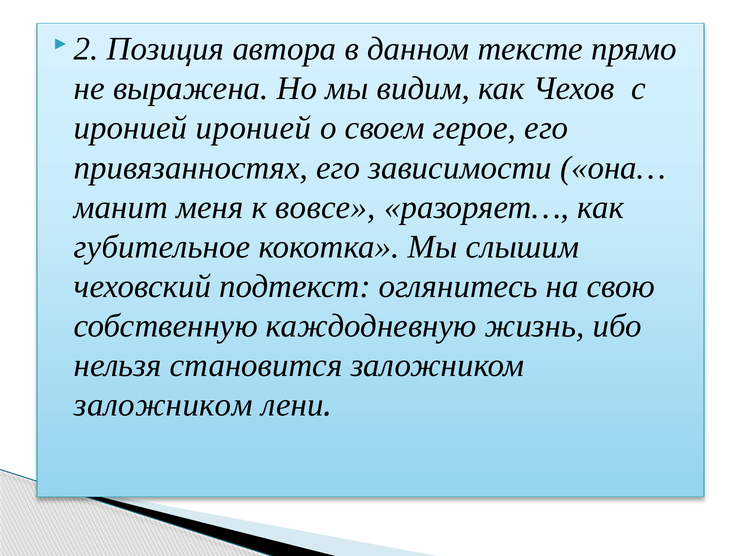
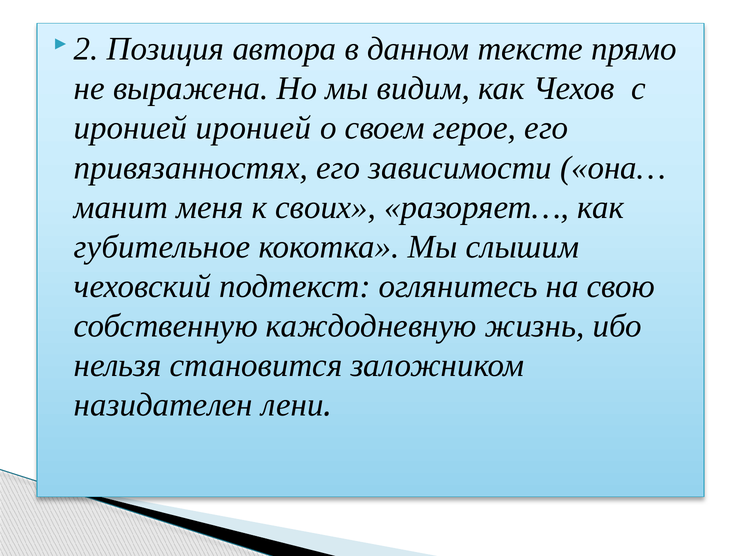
вовсе: вовсе -> своих
заложником at (163, 405): заложником -> назидателен
